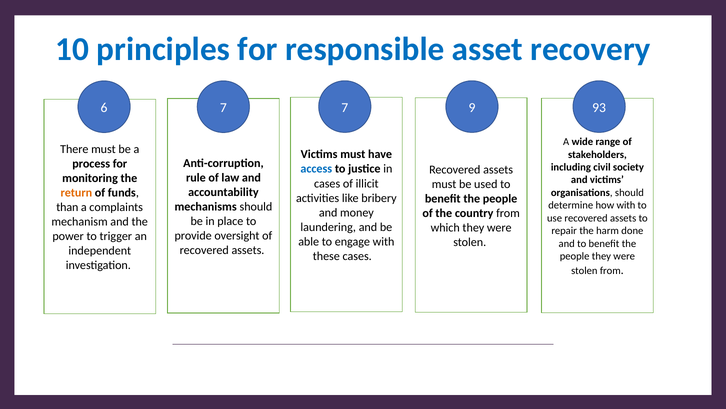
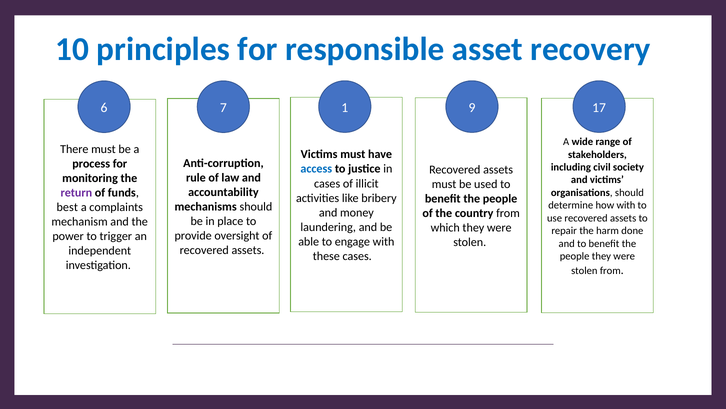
7 7: 7 -> 1
93: 93 -> 17
return colour: orange -> purple
than: than -> best
